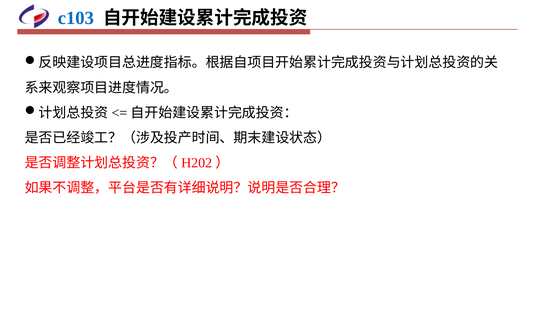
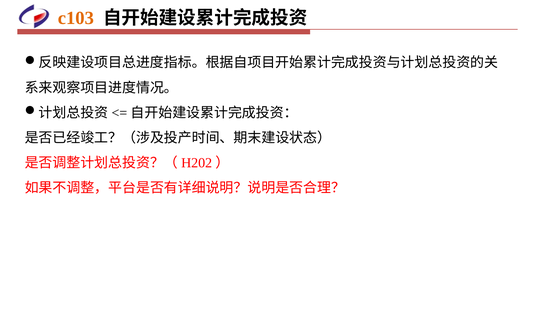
c103 colour: blue -> orange
